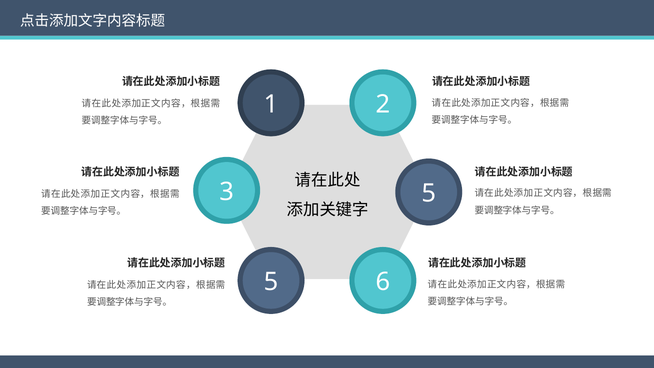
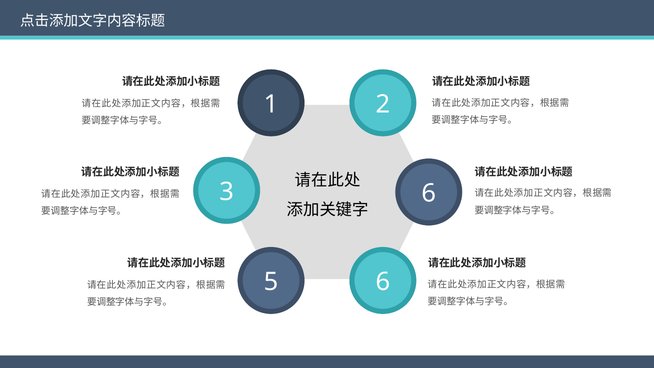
3 5: 5 -> 6
